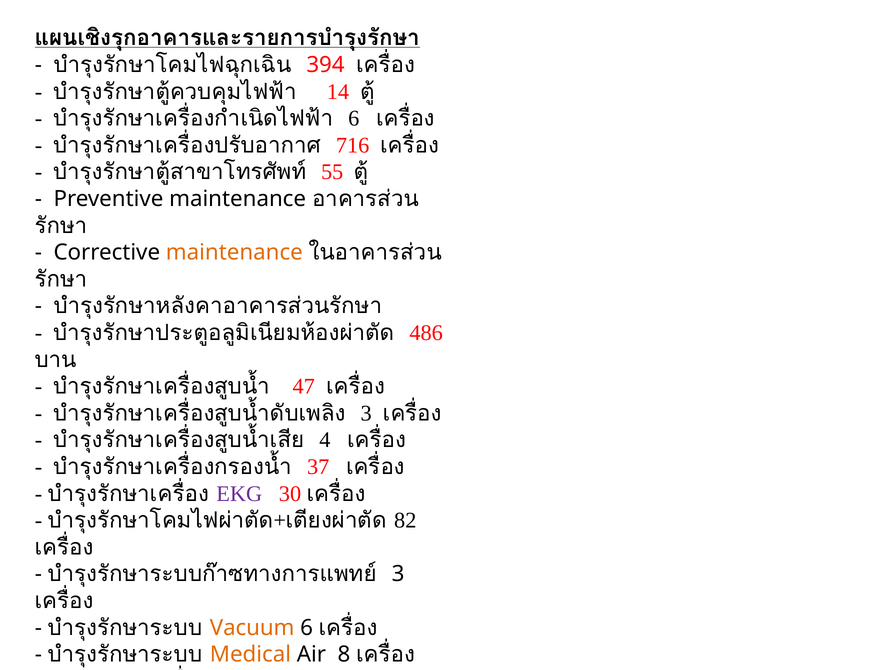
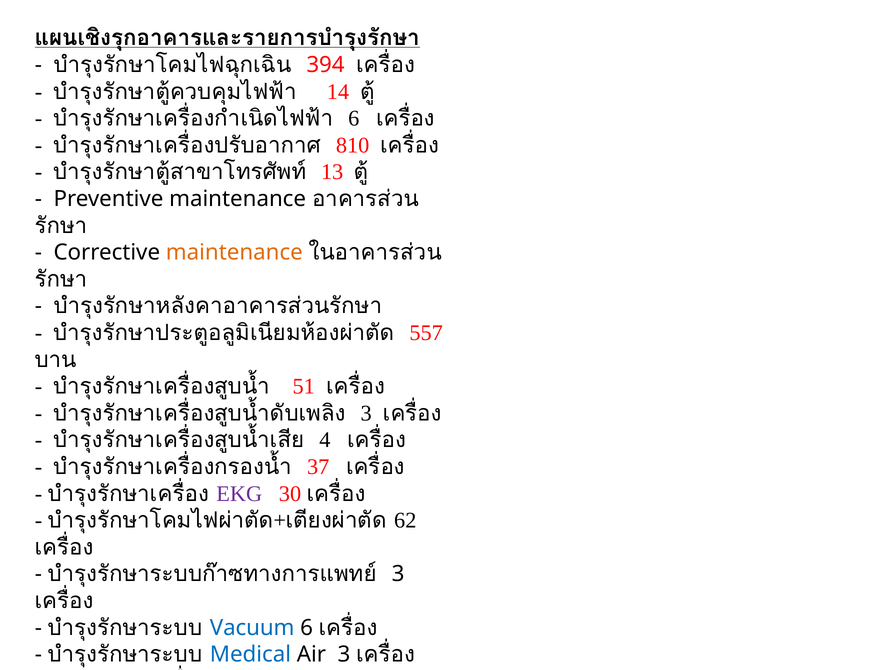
716: 716 -> 810
55 at (332, 172): 55 -> 13
486: 486 -> 557
47: 47 -> 51
82 at (405, 520): 82 -> 62
Vacuum colour: orange -> blue
Medical colour: orange -> blue
Air 8: 8 -> 3
